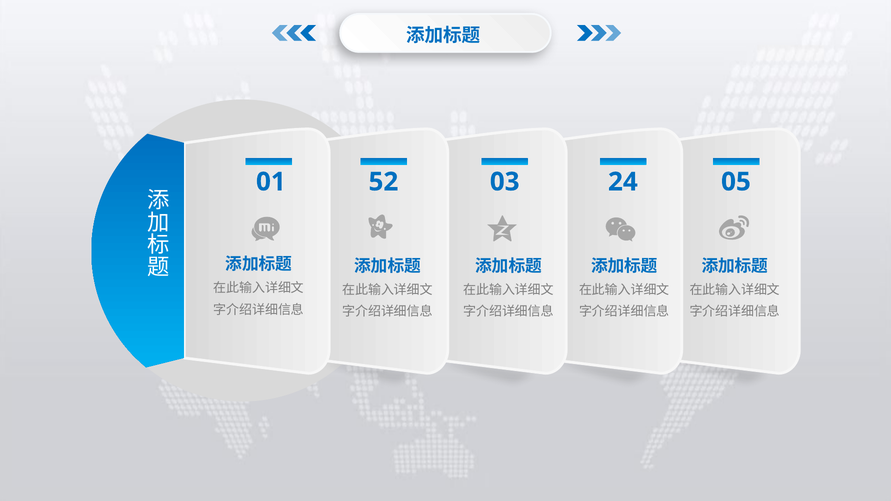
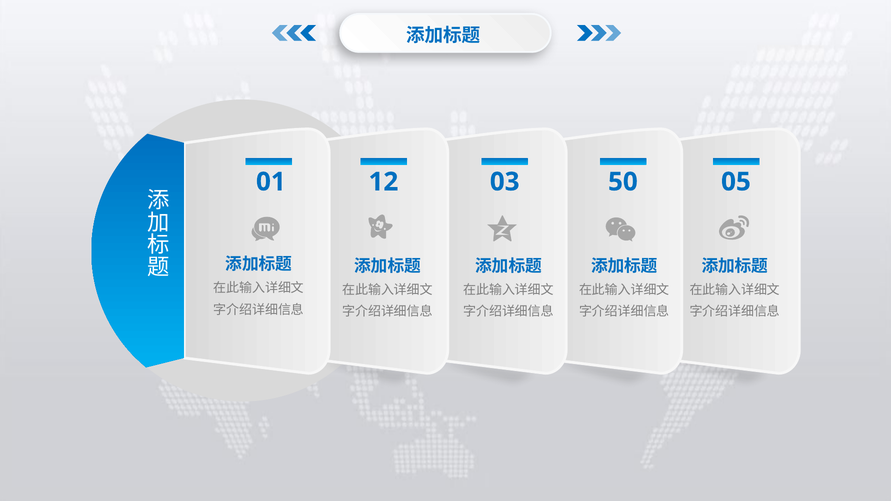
52: 52 -> 12
24: 24 -> 50
